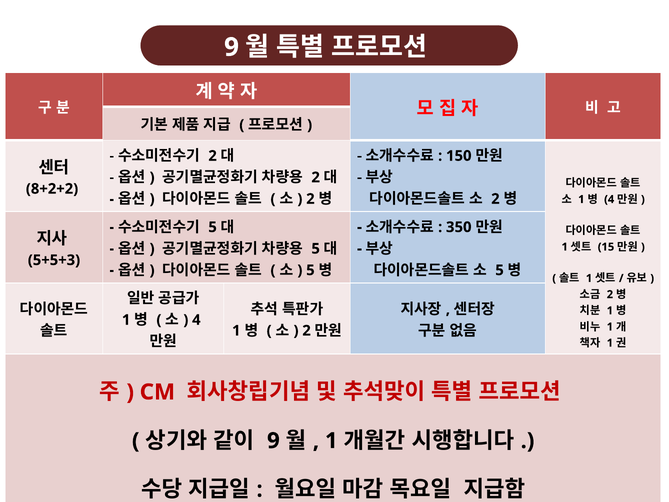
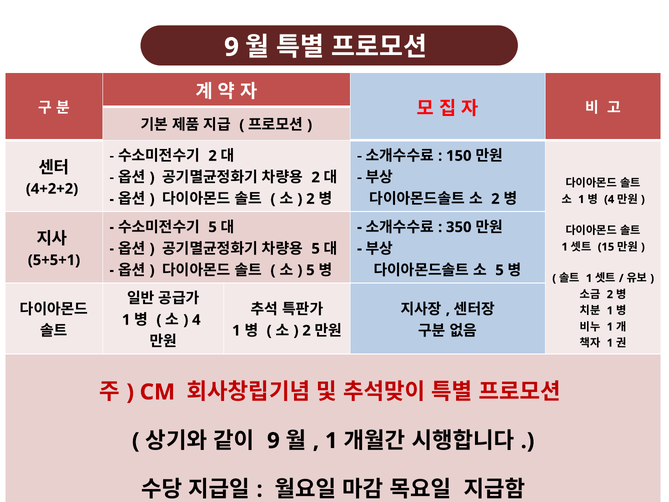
8+2+2: 8+2+2 -> 4+2+2
5+5+3: 5+5+3 -> 5+5+1
